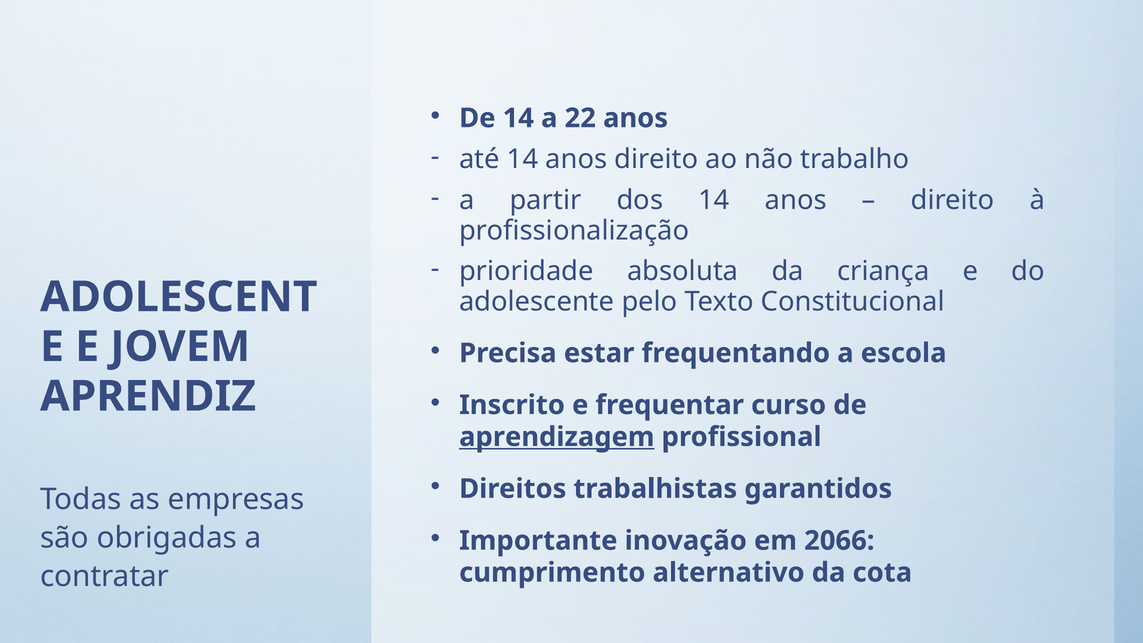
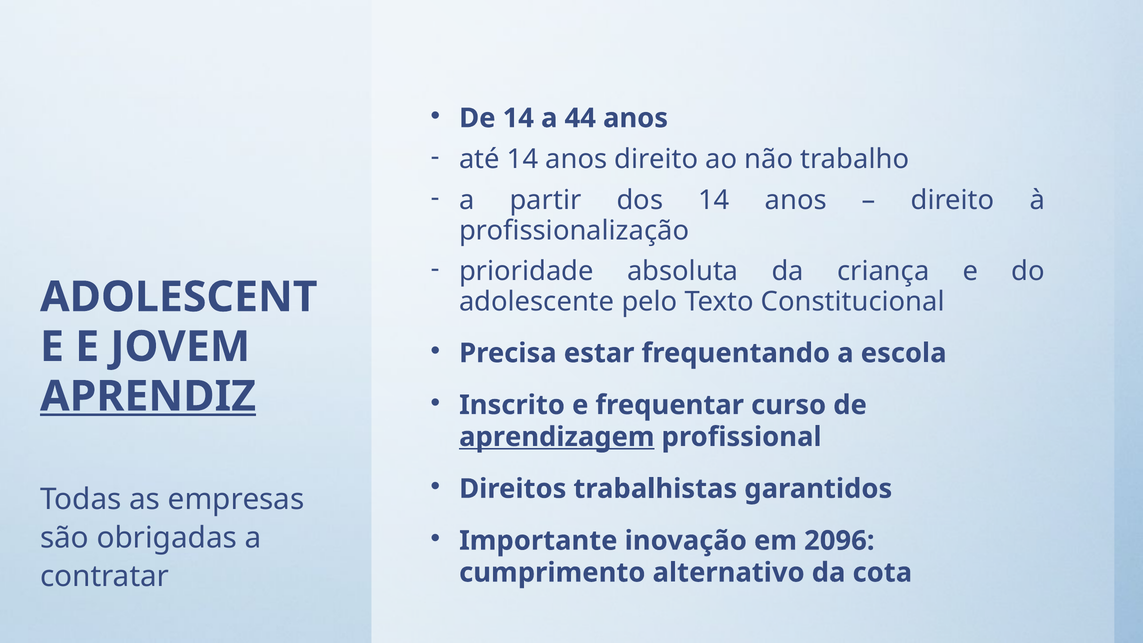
22: 22 -> 44
APRENDIZ underline: none -> present
2066: 2066 -> 2096
